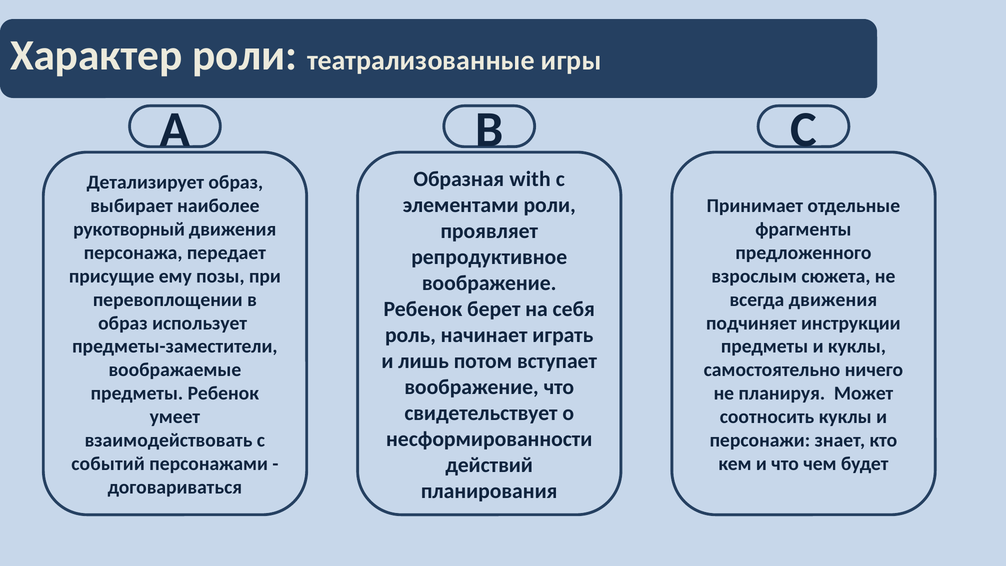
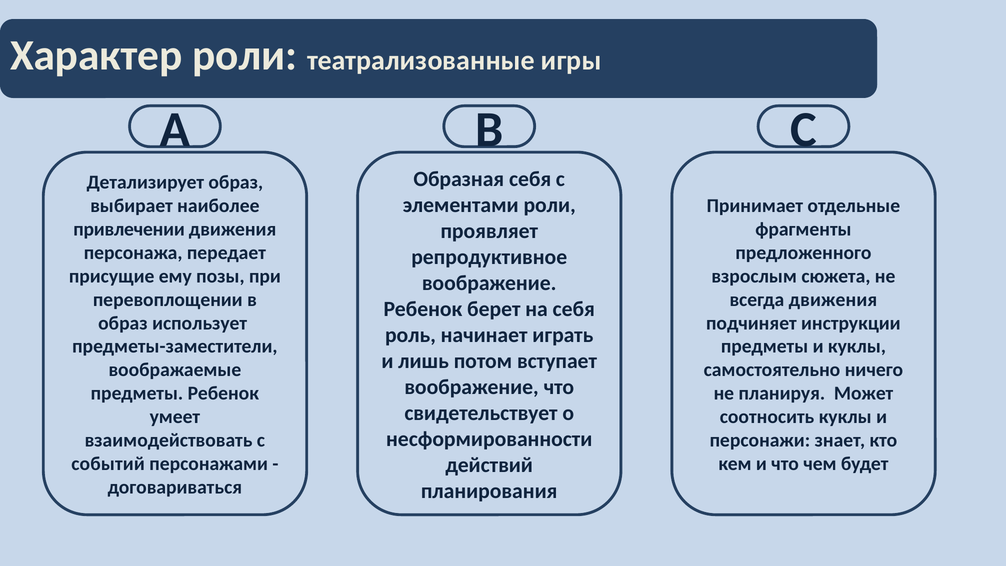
Образная with: with -> себя
рукотворный: рукотворный -> привлечении
